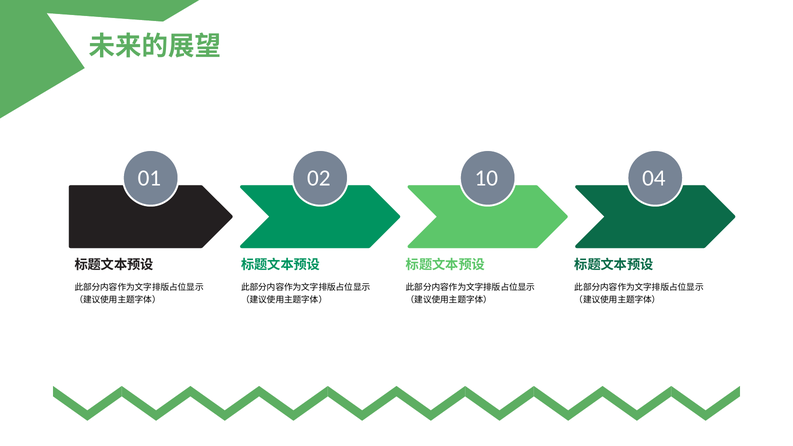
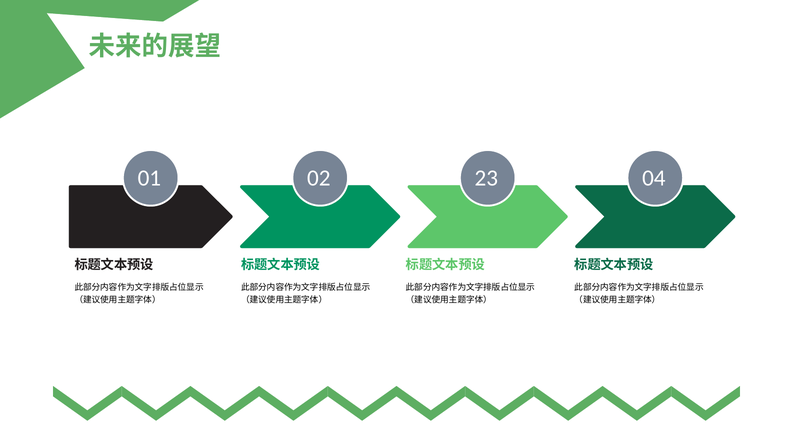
10: 10 -> 23
